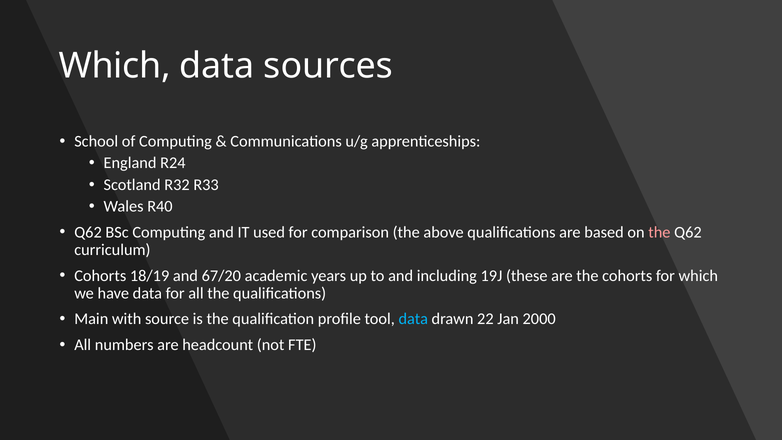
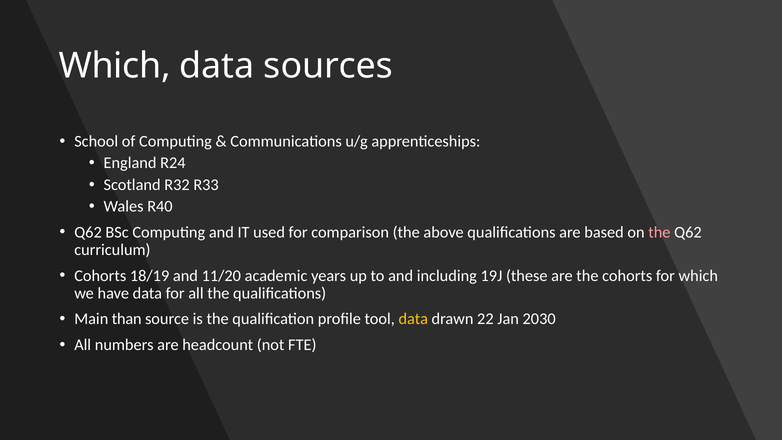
67/20: 67/20 -> 11/20
with: with -> than
data at (413, 319) colour: light blue -> yellow
2000: 2000 -> 2030
